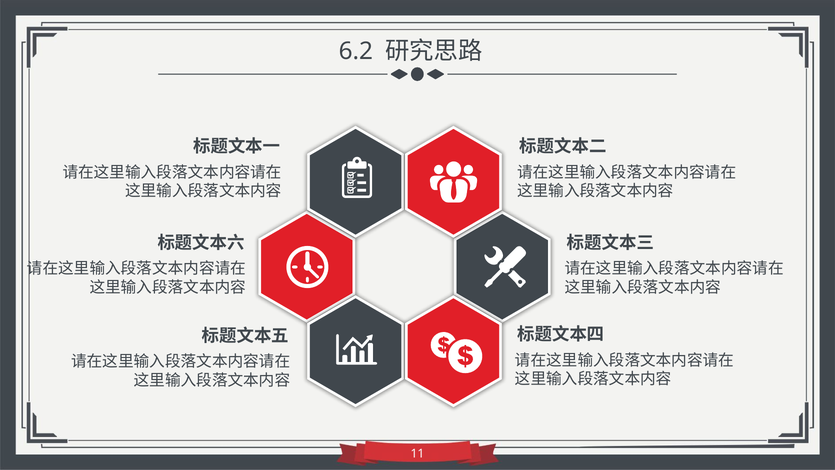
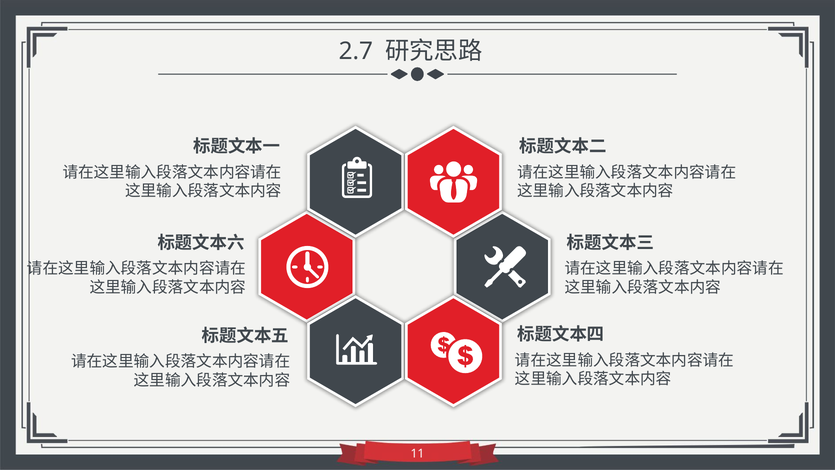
6.2: 6.2 -> 2.7
